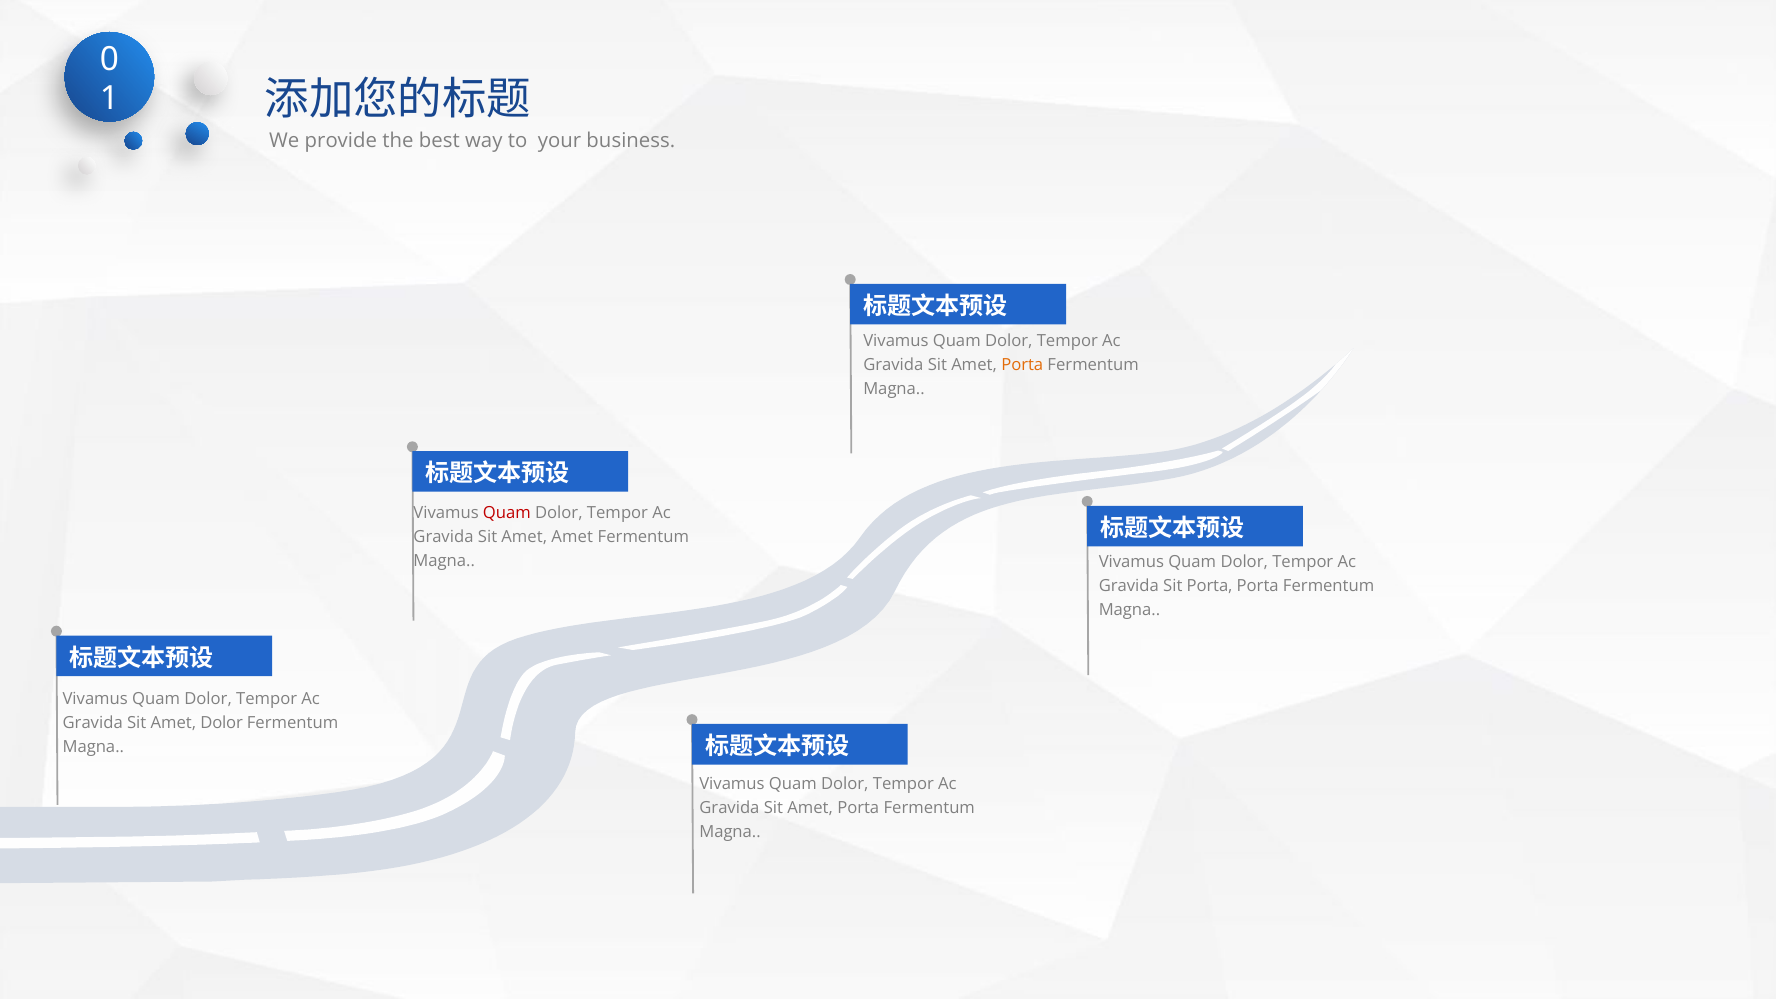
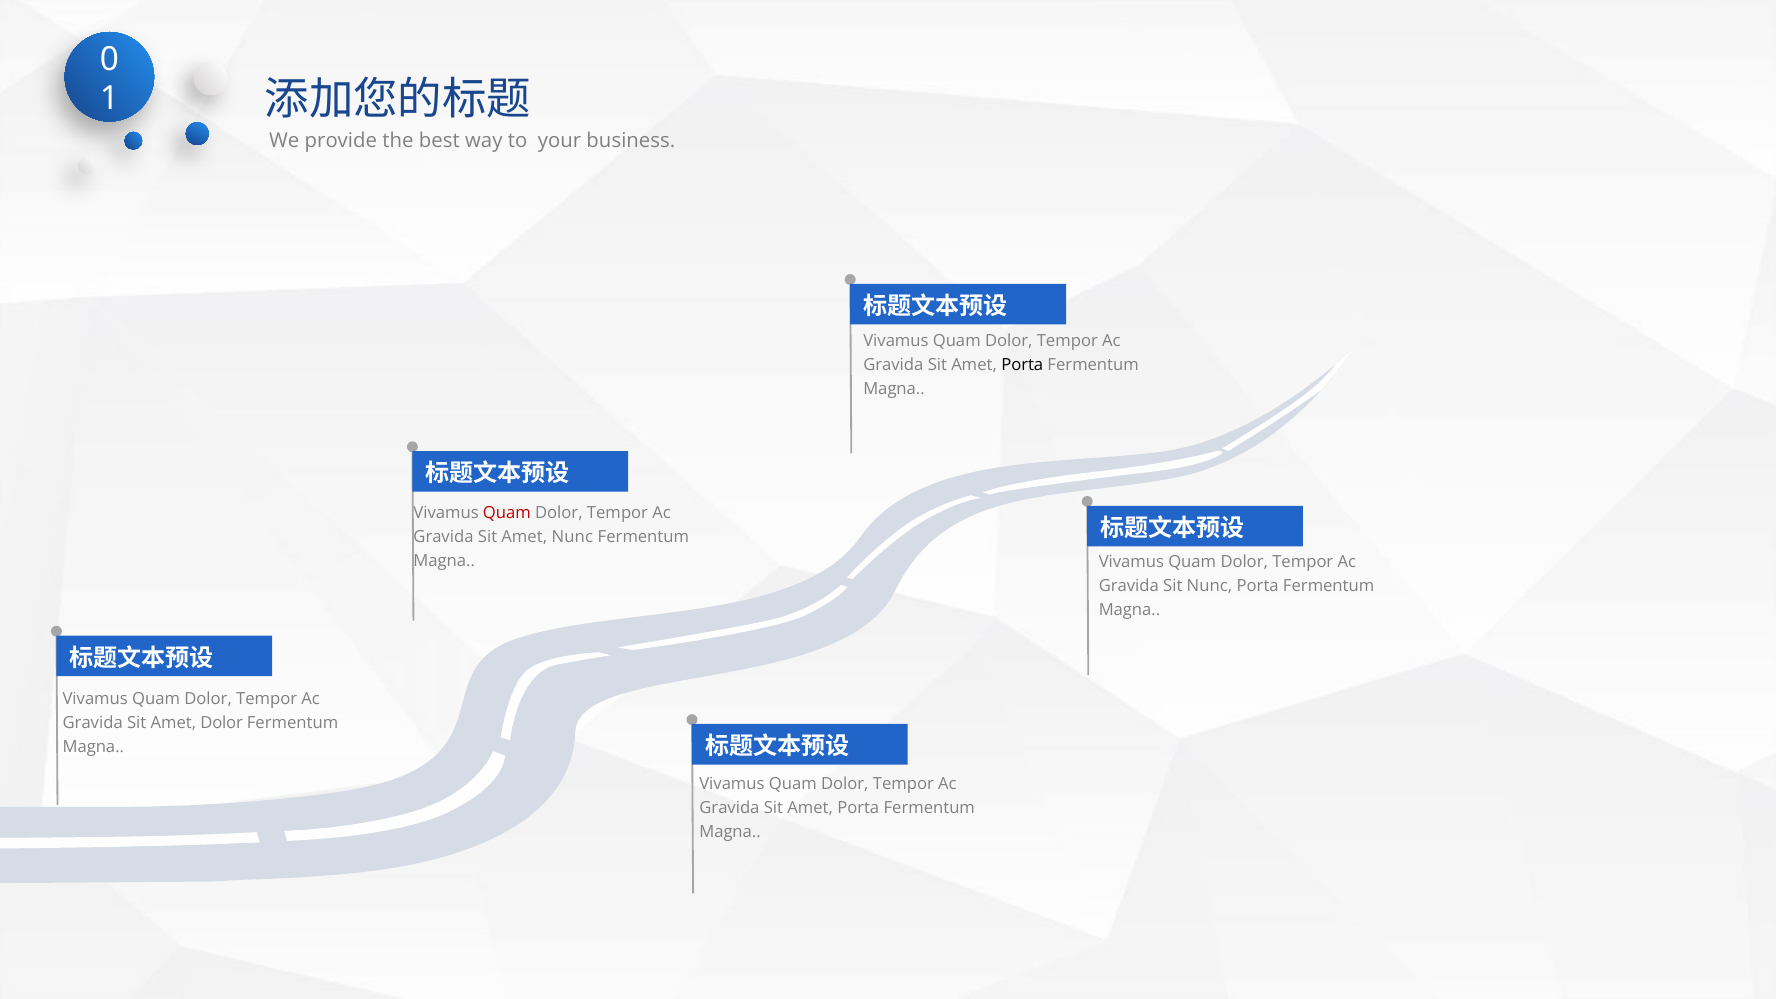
Porta at (1022, 365) colour: orange -> black
Amet Amet: Amet -> Nunc
Sit Porta: Porta -> Nunc
